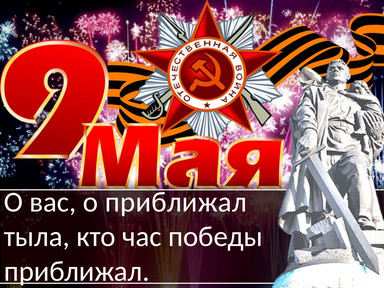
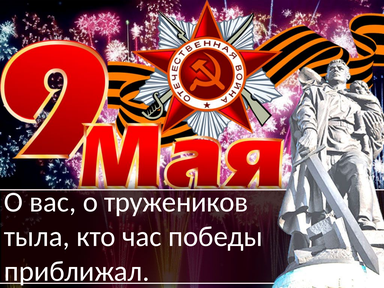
о приближал: приближал -> тружеников
